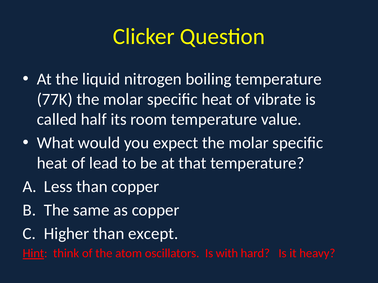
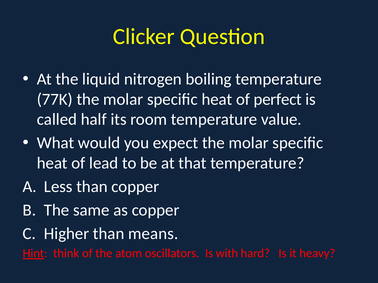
vibrate: vibrate -> perfect
except: except -> means
